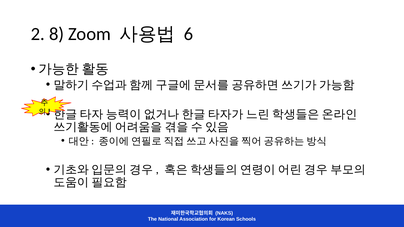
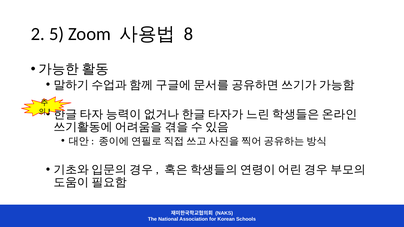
8: 8 -> 5
6: 6 -> 8
